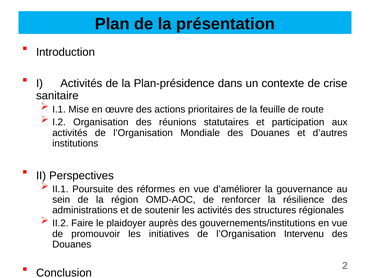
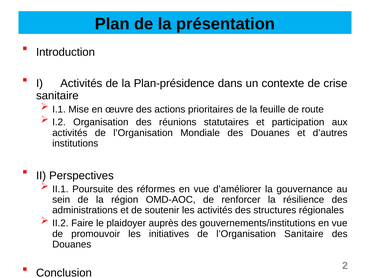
l’Organisation Intervenu: Intervenu -> Sanitaire
